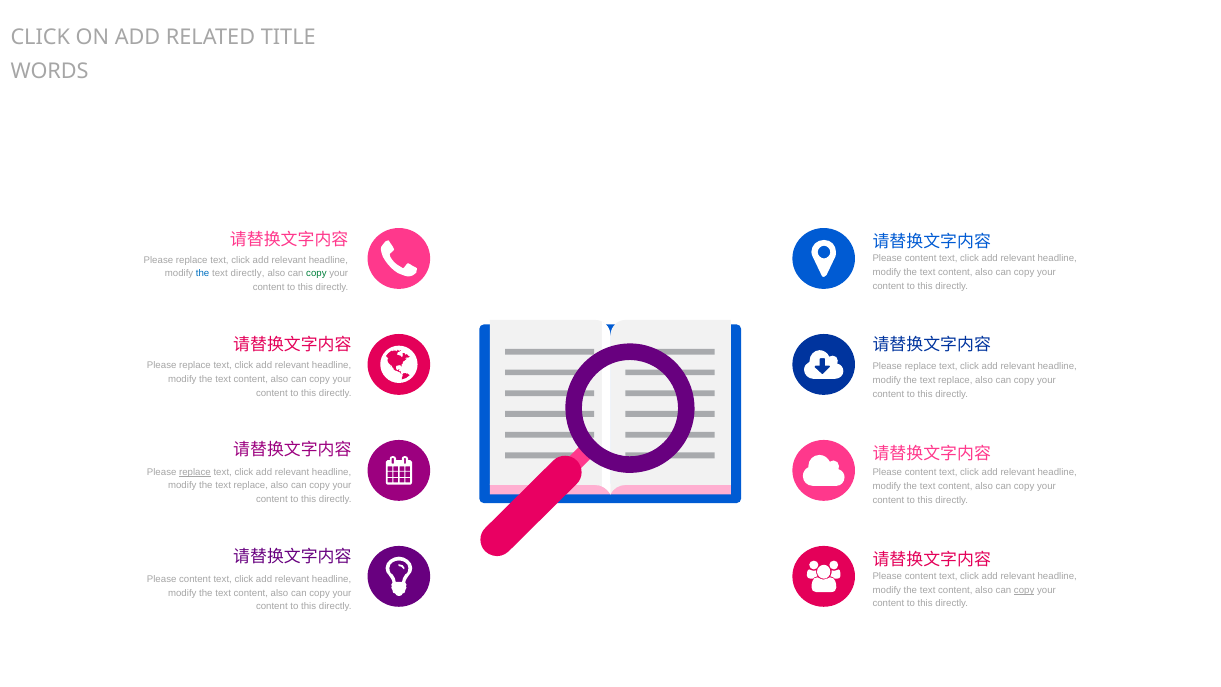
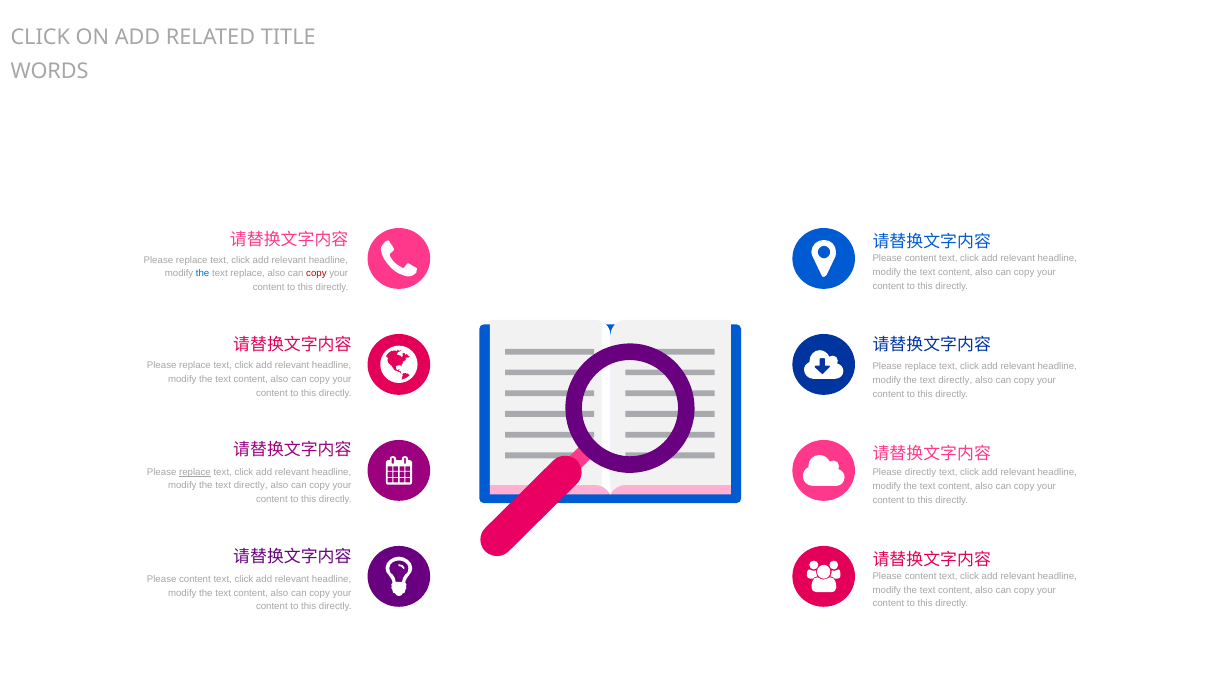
text directly: directly -> replace
copy at (316, 274) colour: green -> red
replace at (955, 380): replace -> directly
content at (921, 473): content -> directly
replace at (251, 486): replace -> directly
copy at (1024, 590) underline: present -> none
